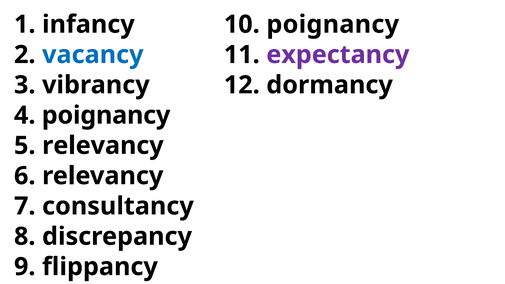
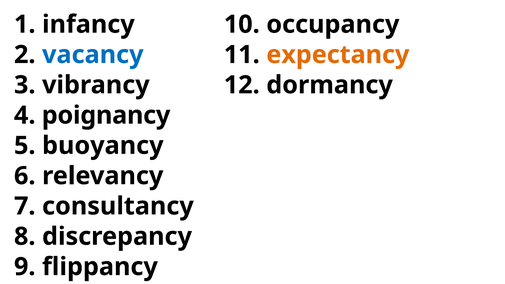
10 poignancy: poignancy -> occupancy
expectancy colour: purple -> orange
relevancy at (103, 146): relevancy -> buoyancy
